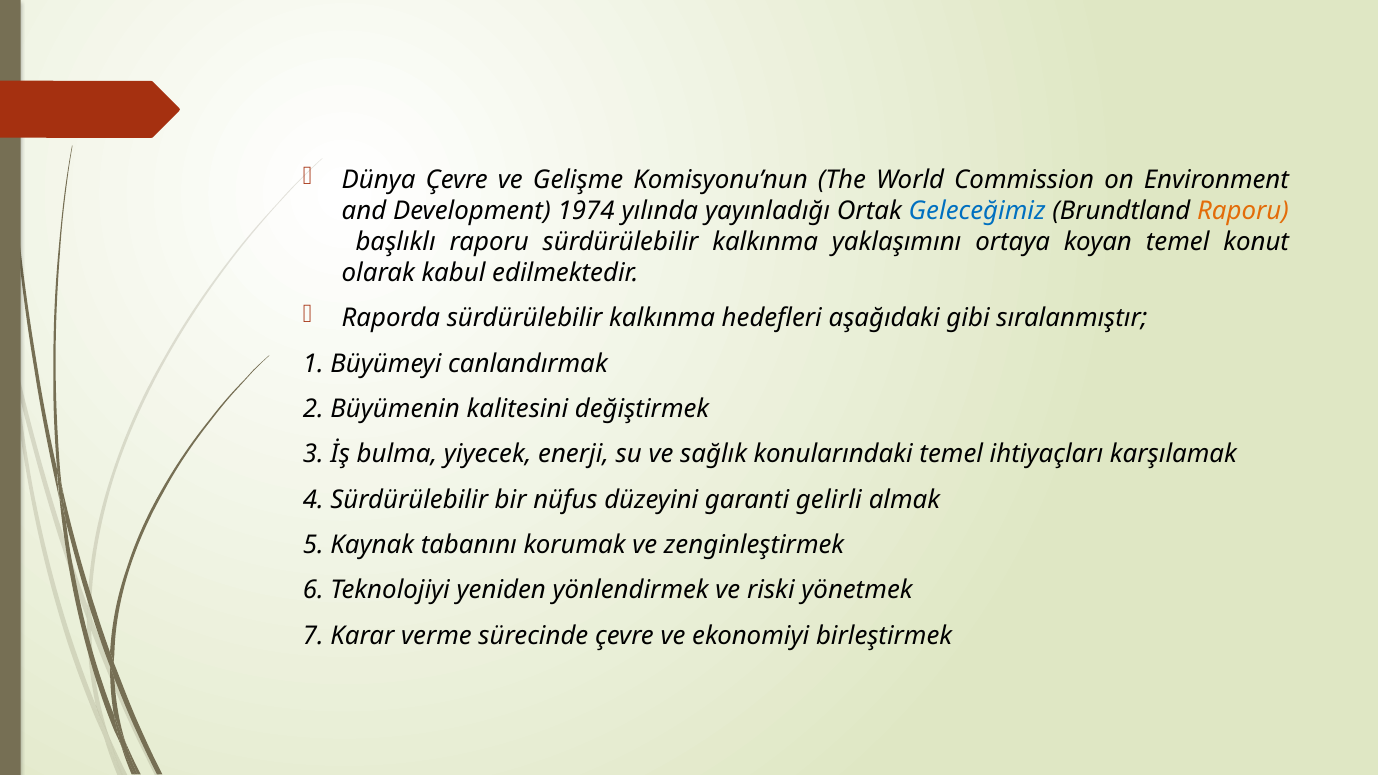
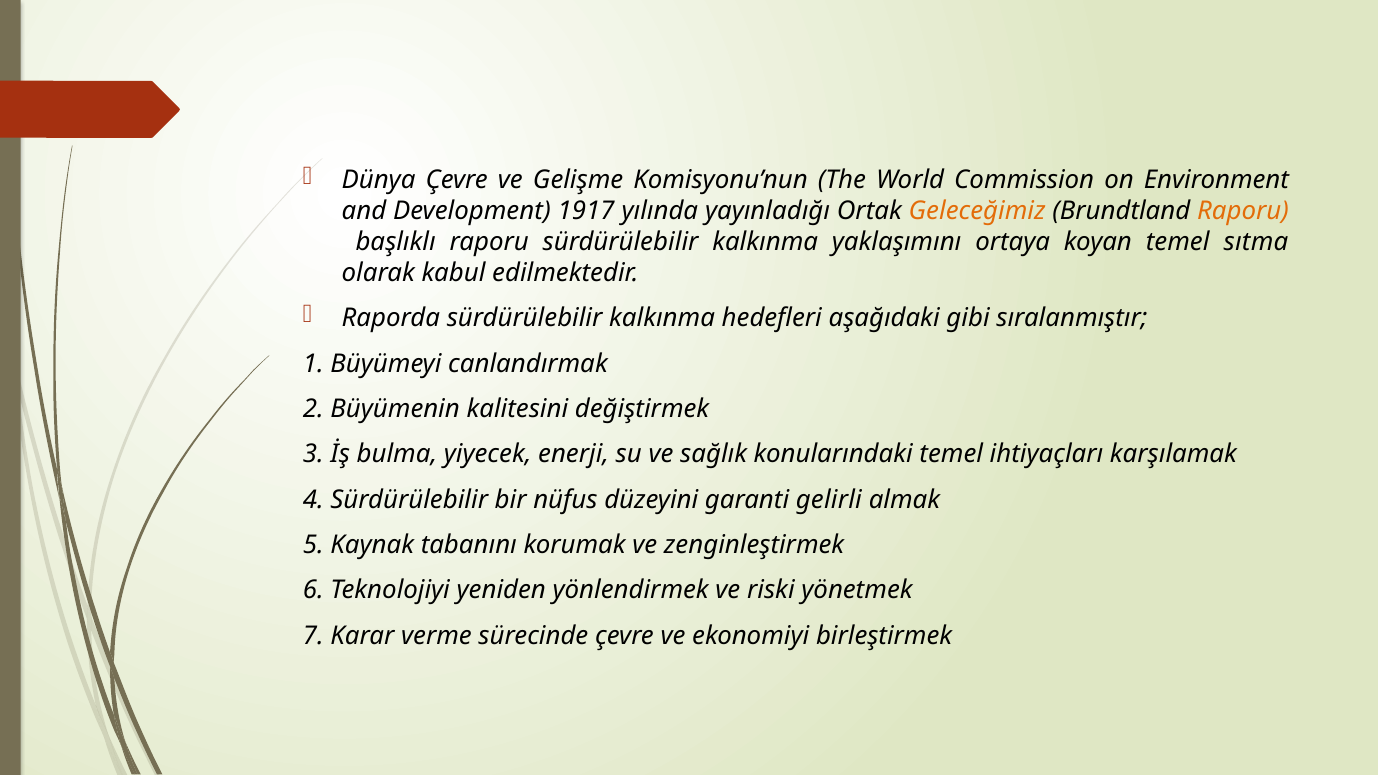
1974: 1974 -> 1917
Geleceğimiz colour: blue -> orange
konut: konut -> sıtma
